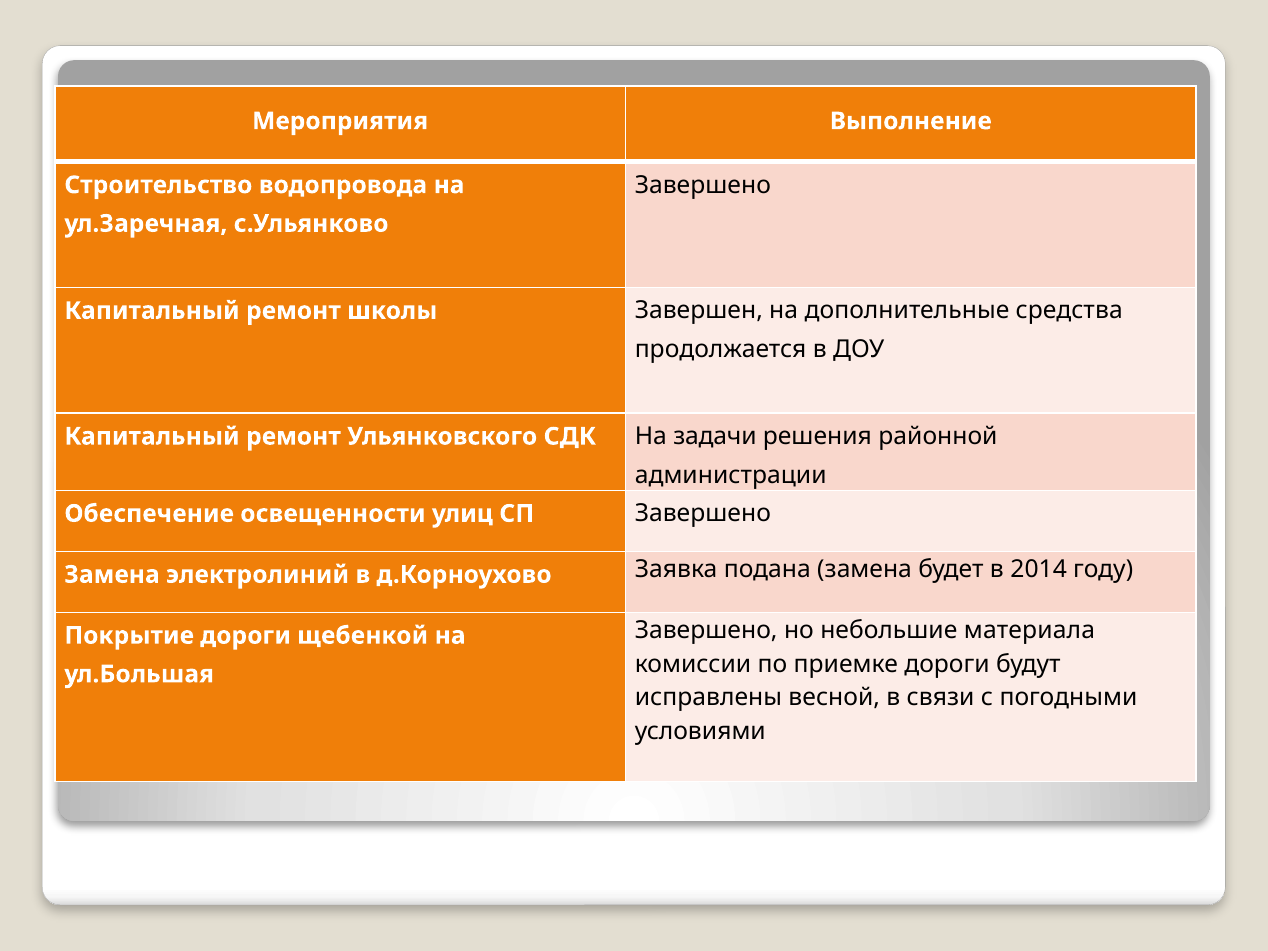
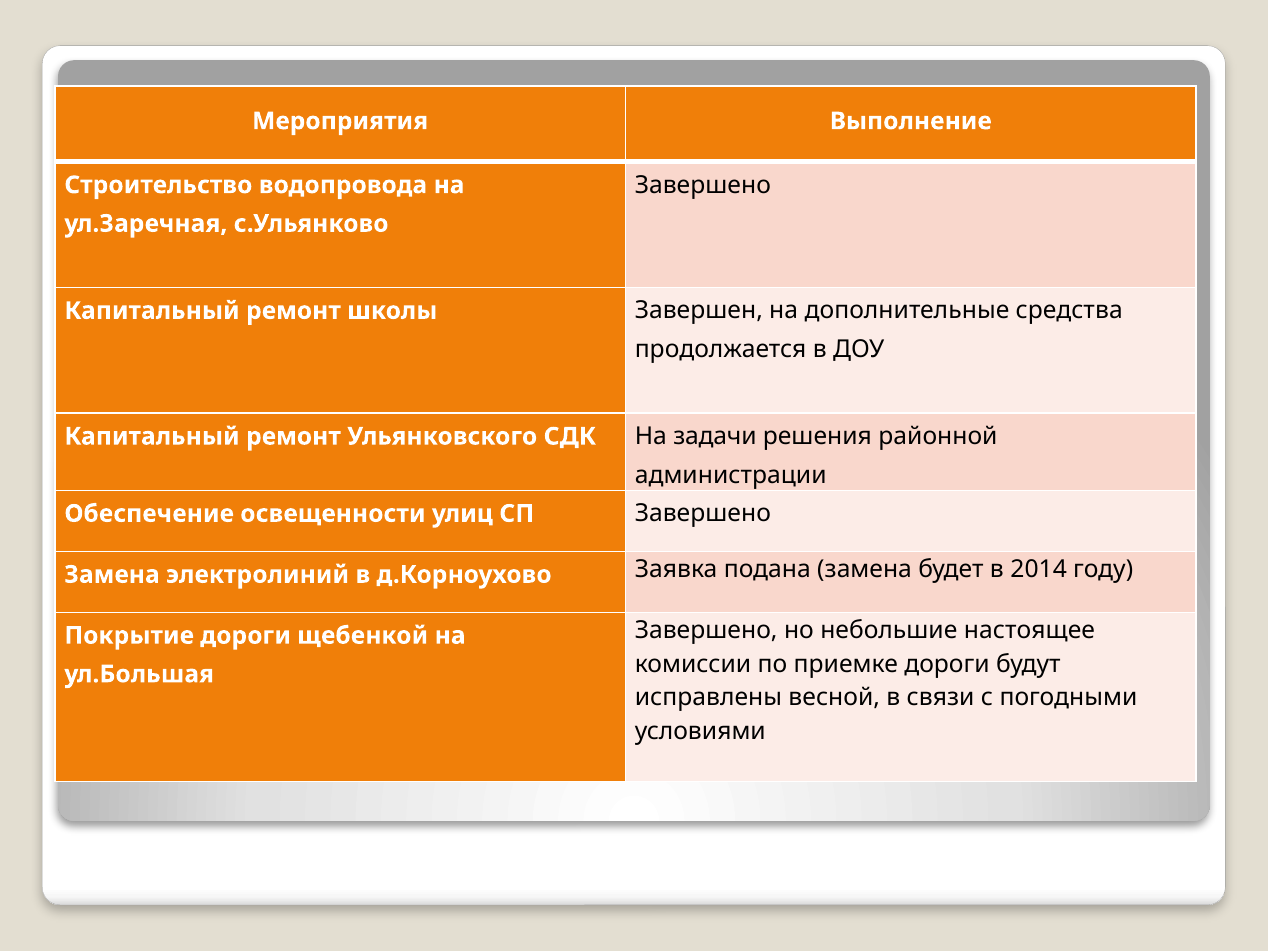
материала: материала -> настоящее
